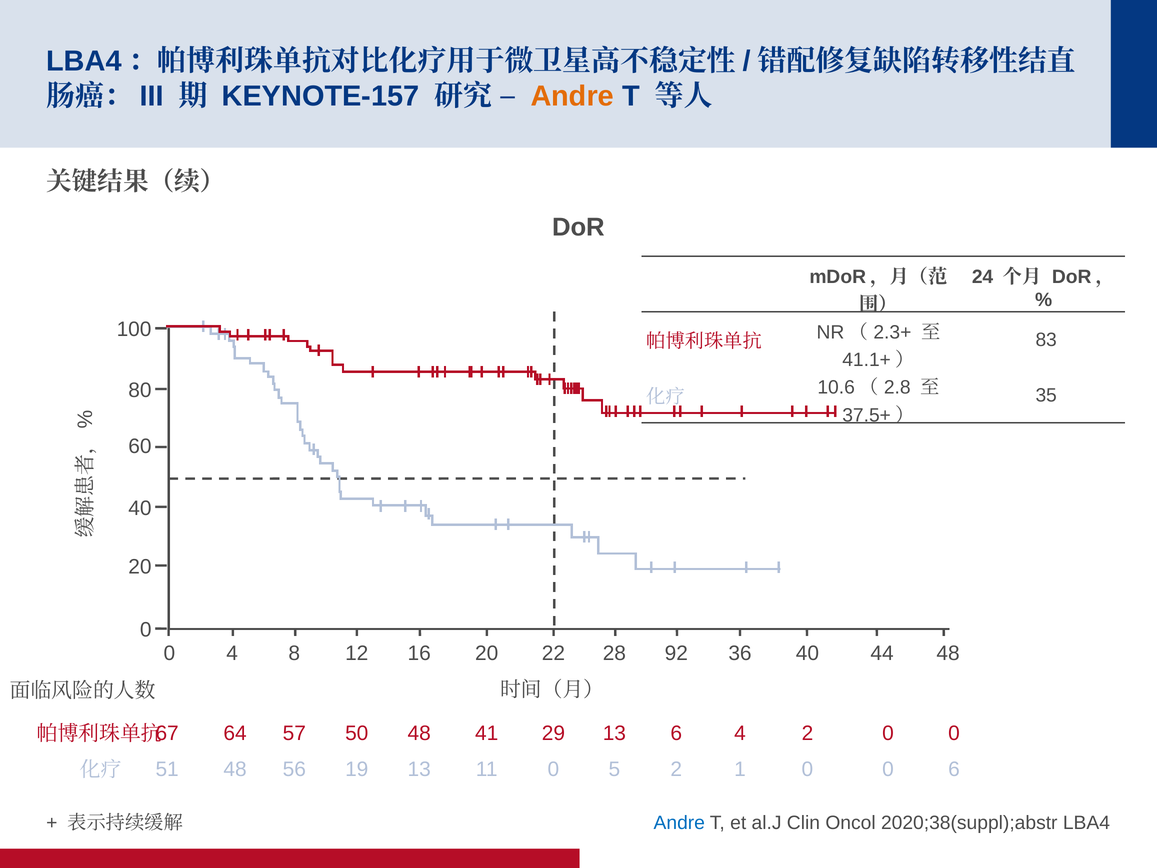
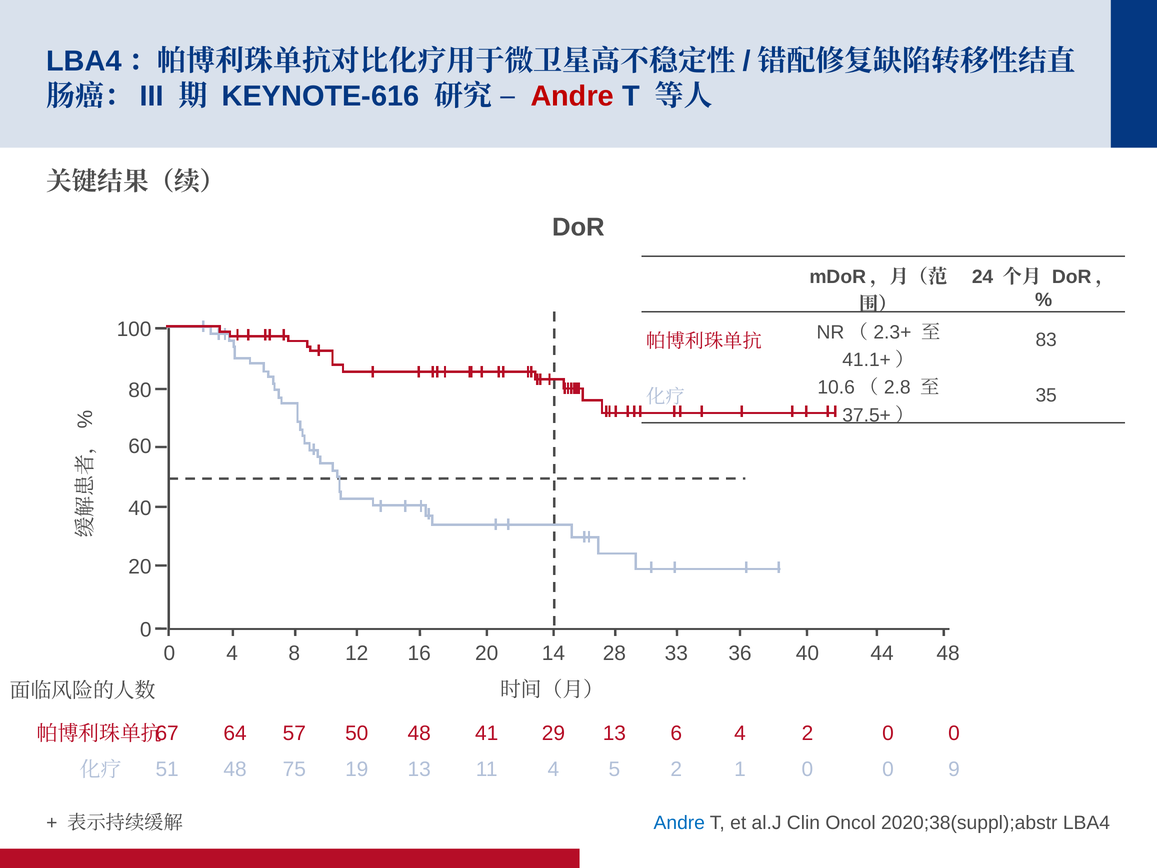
KEYNOTE-157: KEYNOTE-157 -> KEYNOTE-616
Andre at (572, 96) colour: orange -> red
22: 22 -> 14
92: 92 -> 33
56: 56 -> 75
11 0: 0 -> 4
0 6: 6 -> 9
